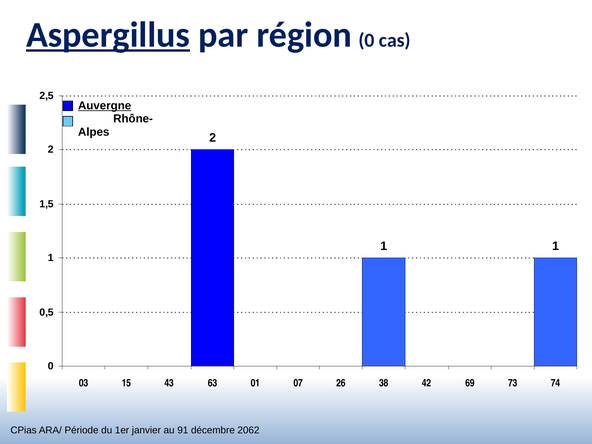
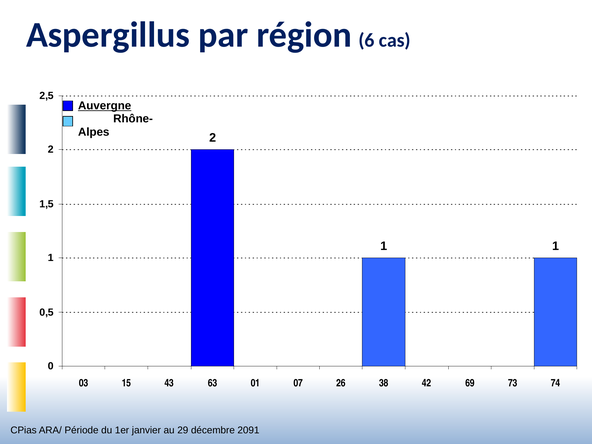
Aspergillus underline: present -> none
région 0: 0 -> 6
91: 91 -> 29
2062: 2062 -> 2091
